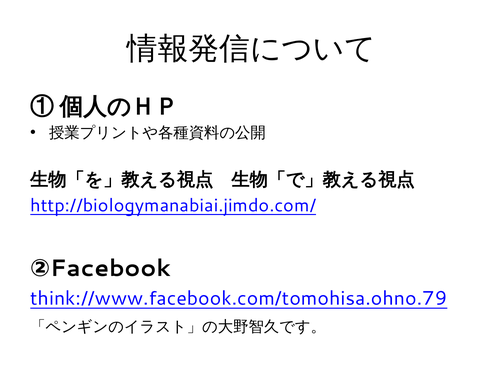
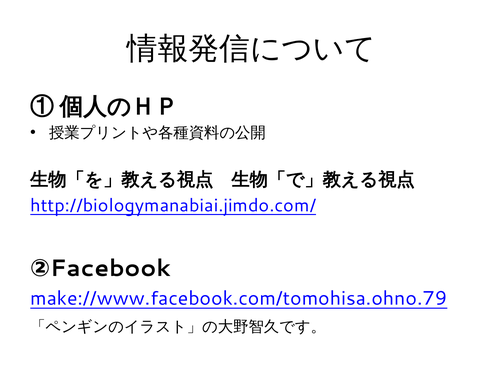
think://www.facebook.com/tomohisa.ohno.79: think://www.facebook.com/tomohisa.ohno.79 -> make://www.facebook.com/tomohisa.ohno.79
